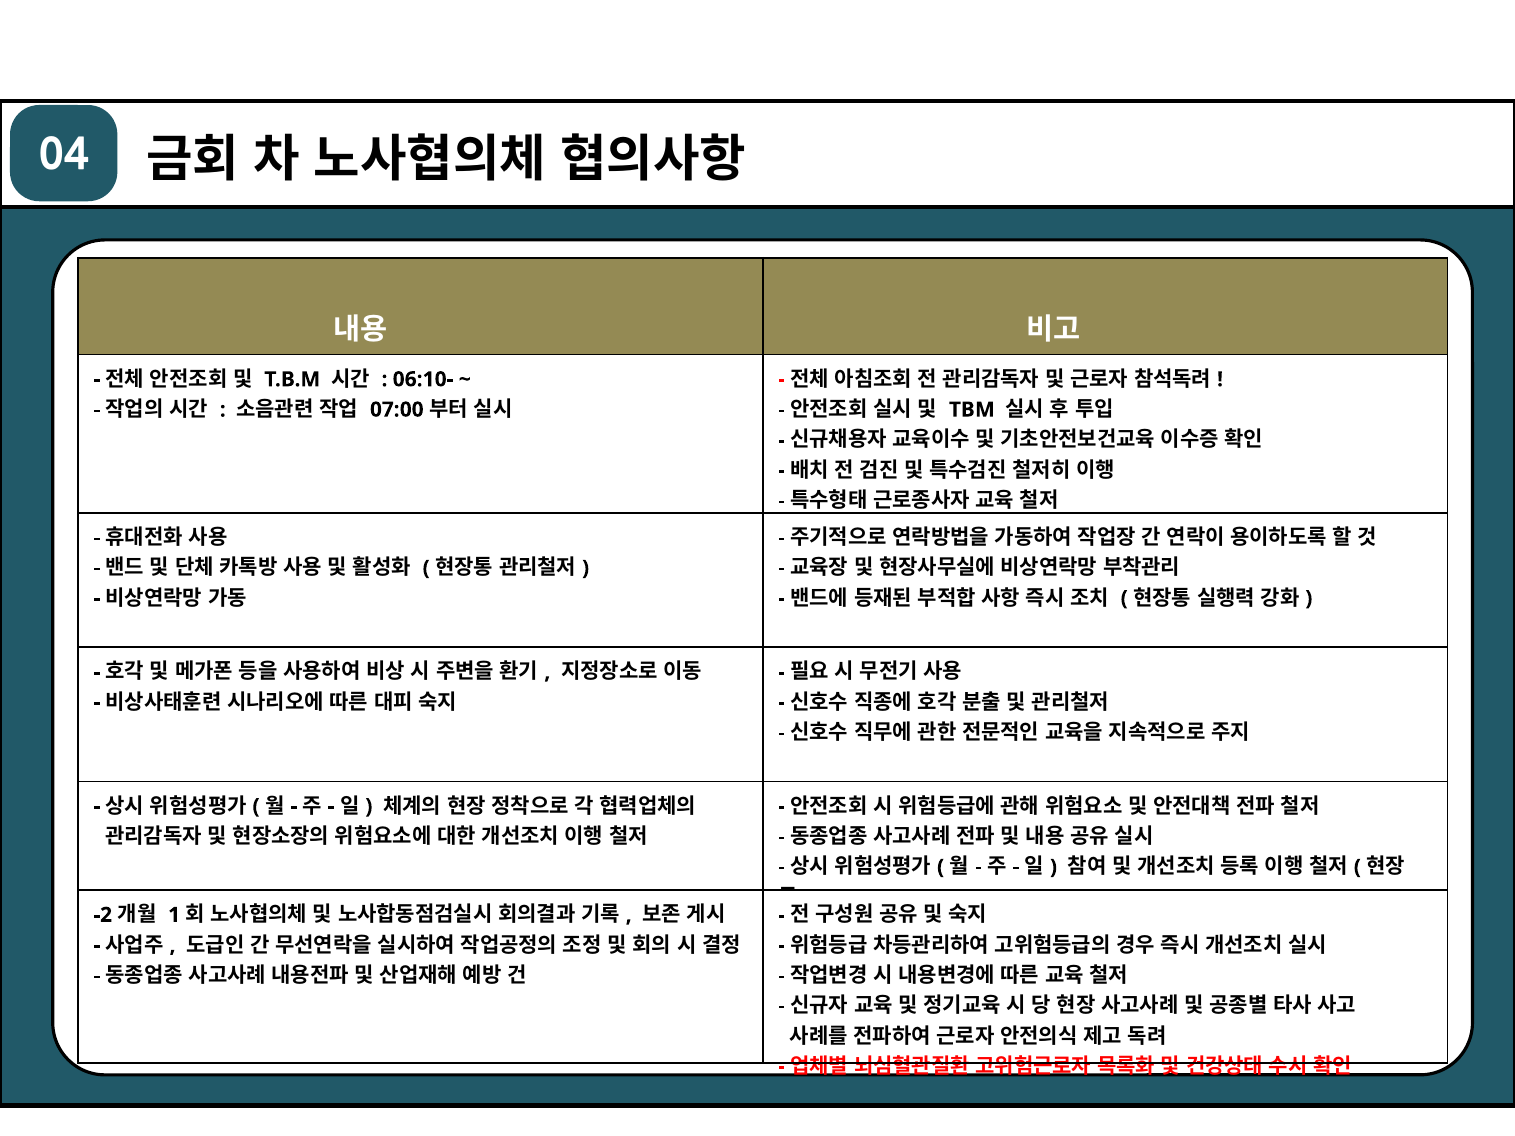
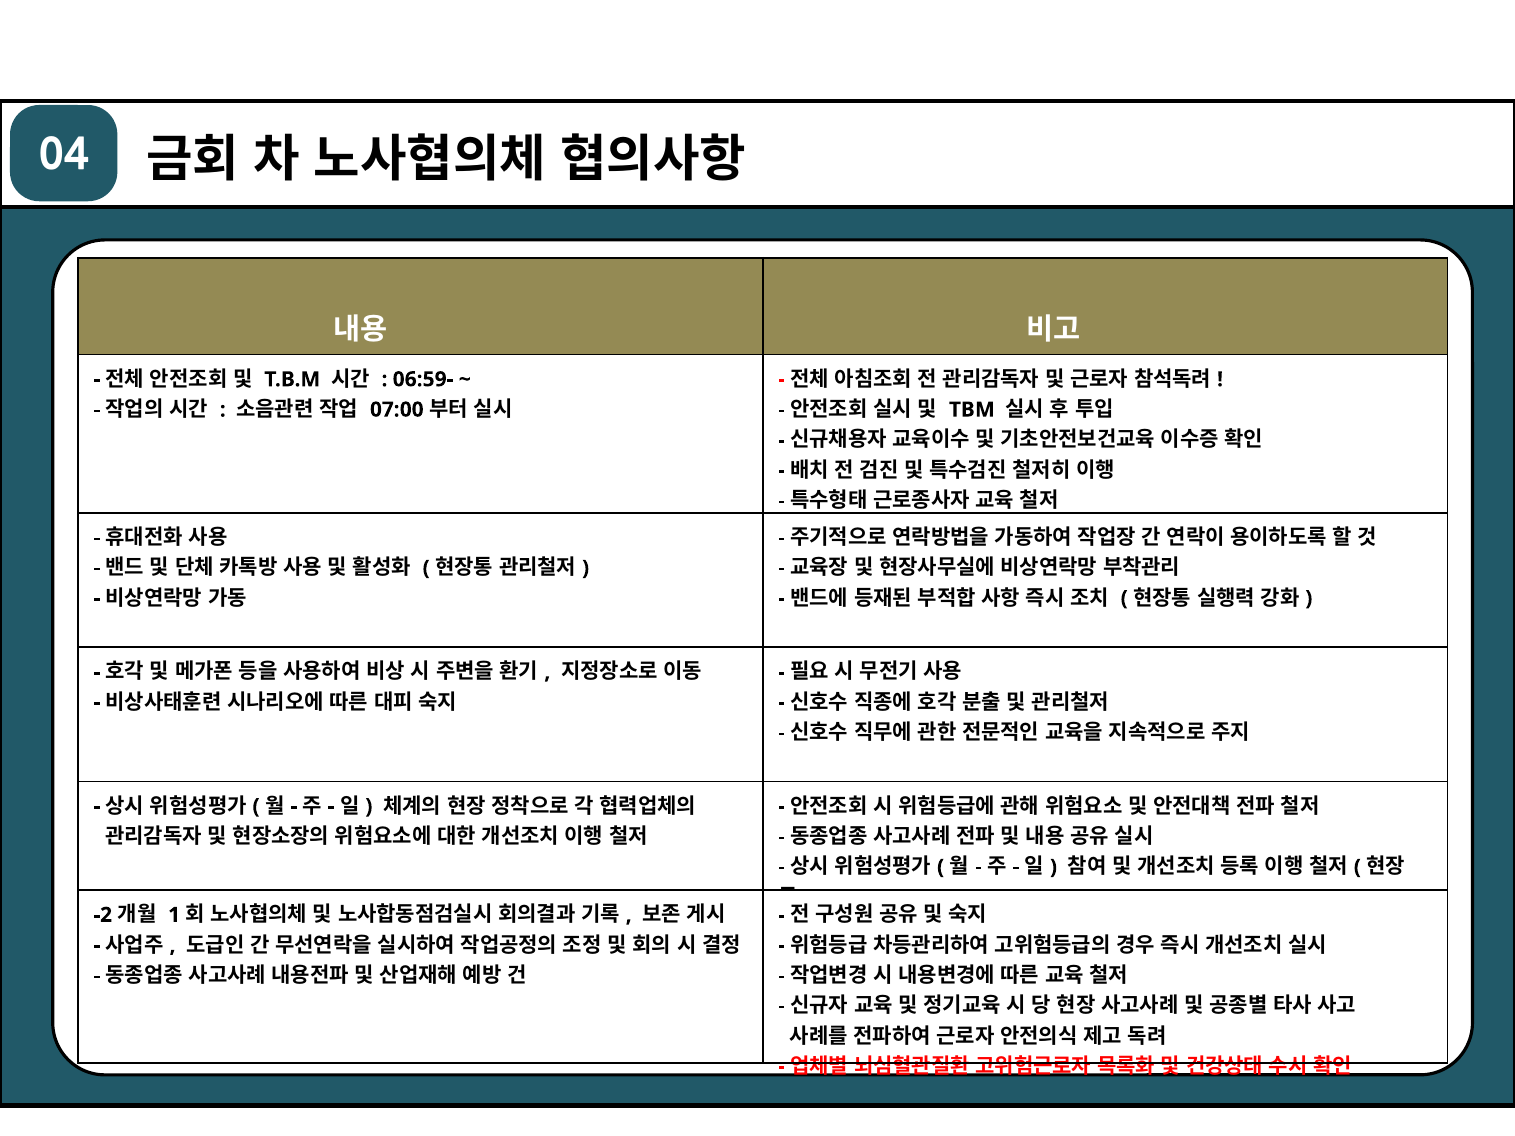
06:10-: 06:10- -> 06:59-
